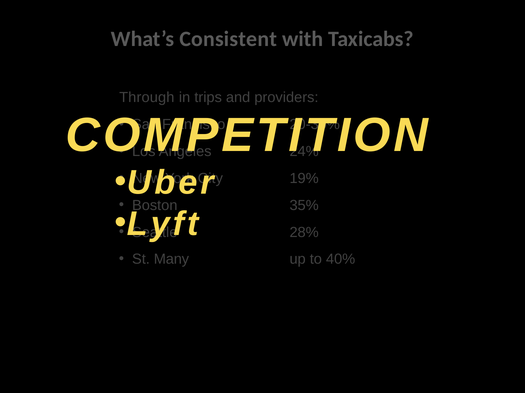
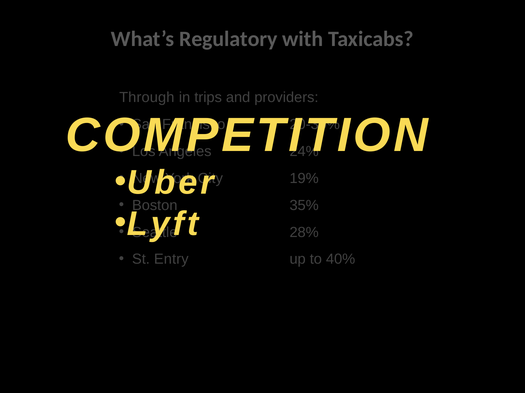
Consistent: Consistent -> Regulatory
Many: Many -> Entry
